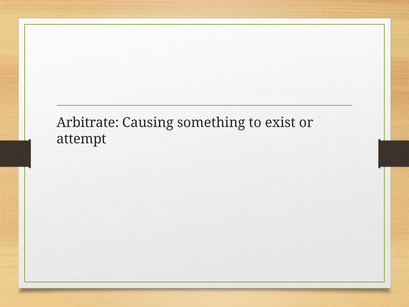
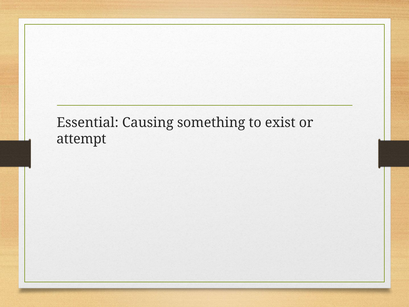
Arbitrate: Arbitrate -> Essential
